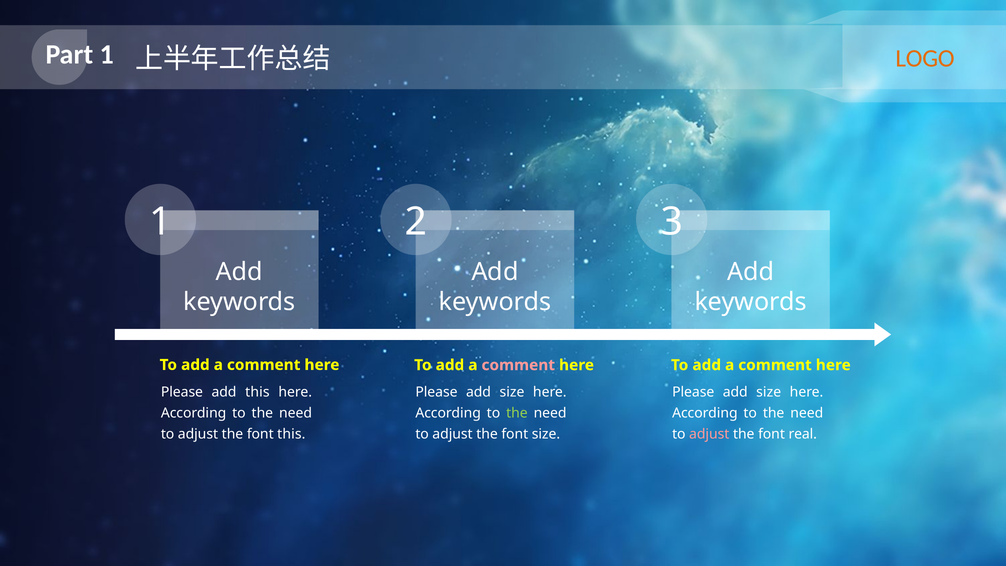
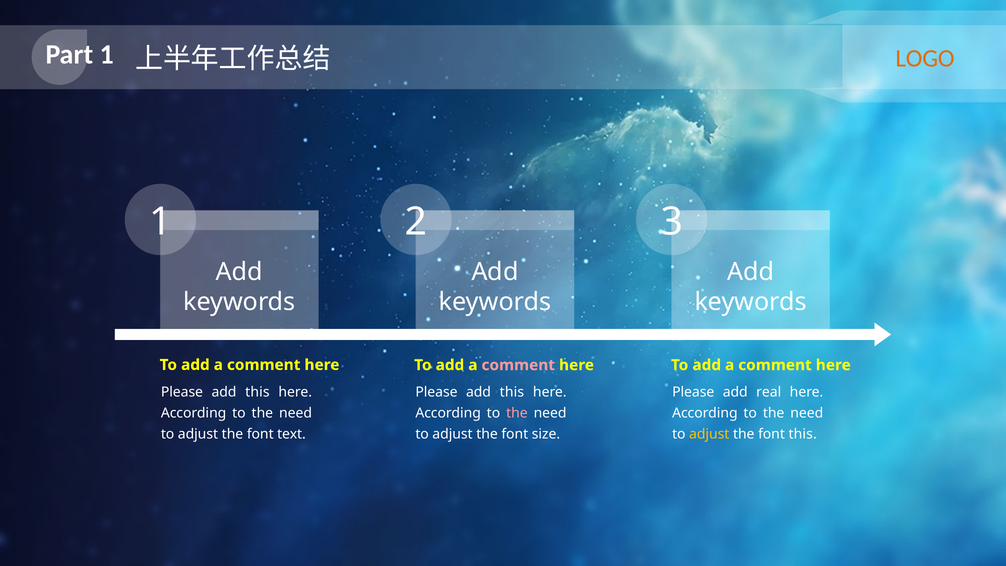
size at (512, 392): size -> this
size at (769, 392): size -> real
the at (517, 413) colour: light green -> pink
font this: this -> text
adjust at (709, 434) colour: pink -> yellow
font real: real -> this
